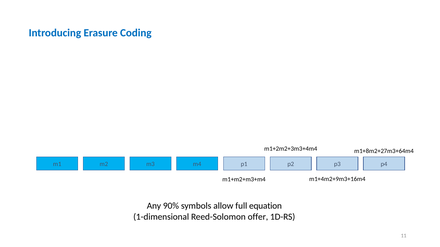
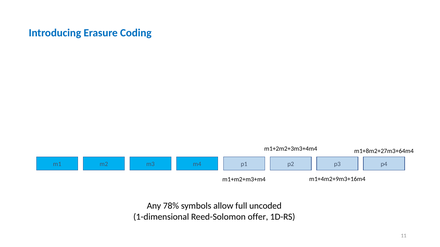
90%: 90% -> 78%
equation: equation -> uncoded
